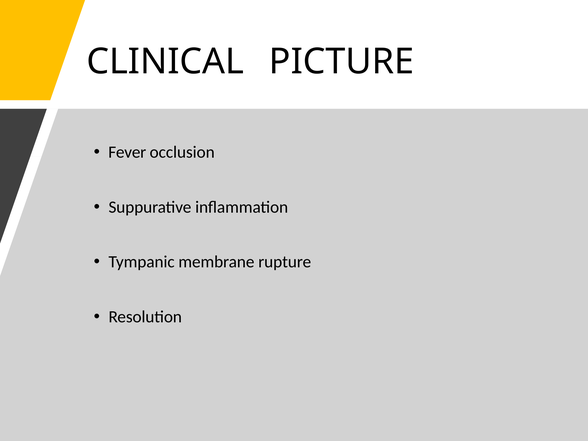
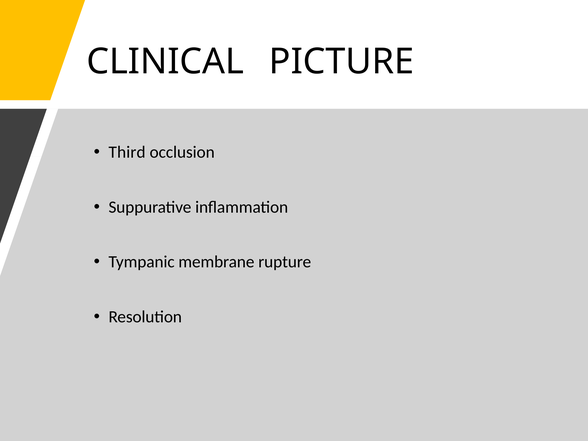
Fever: Fever -> Third
